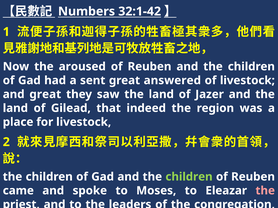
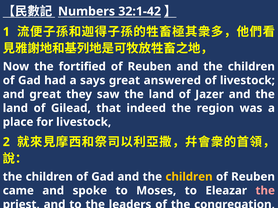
aroused: aroused -> fortified
sent: sent -> says
children at (189, 177) colour: light green -> yellow
